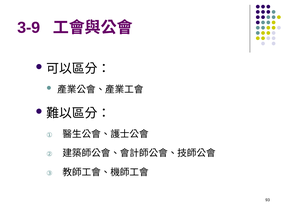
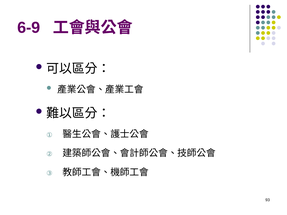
3-9: 3-9 -> 6-9
